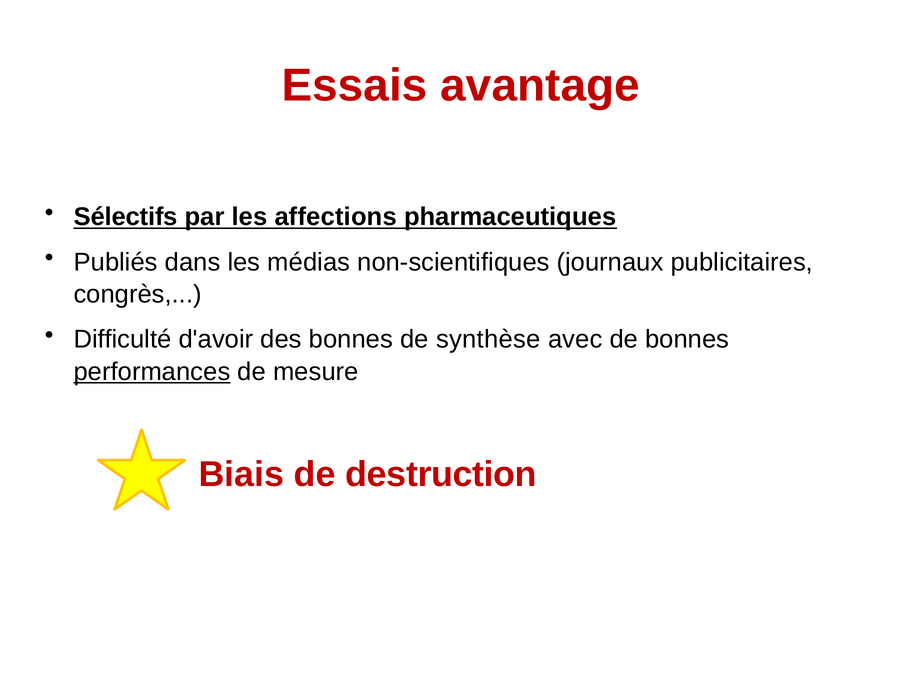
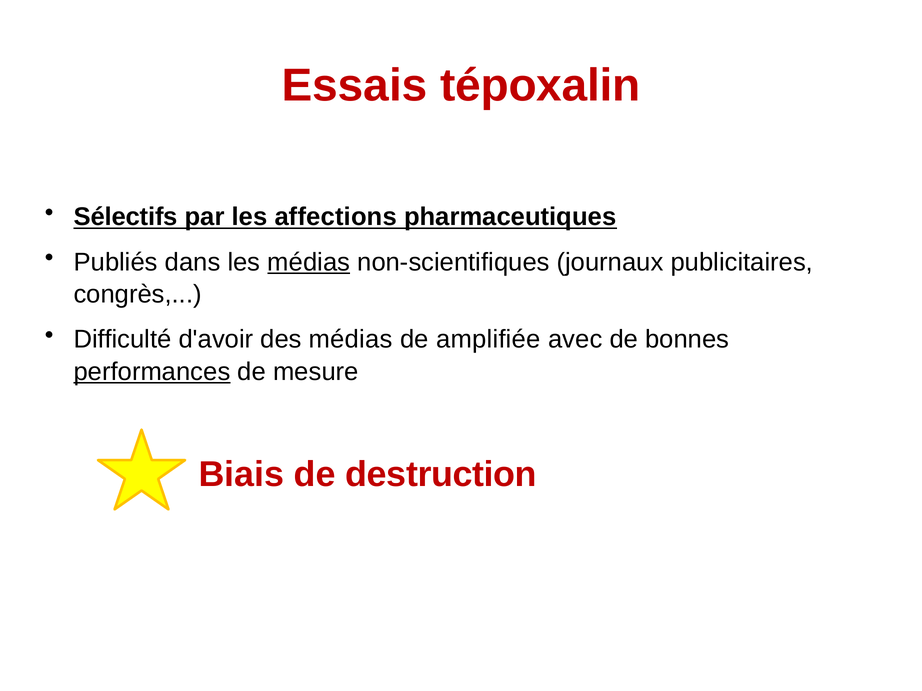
avantage: avantage -> tépoxalin
médias at (309, 262) underline: none -> present
des bonnes: bonnes -> médias
synthèse: synthèse -> amplifiée
